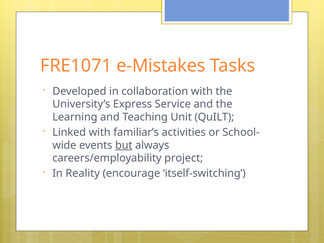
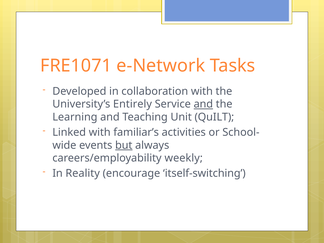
e-Mistakes: e-Mistakes -> e-Network
Express: Express -> Entirely
and at (203, 104) underline: none -> present
project: project -> weekly
